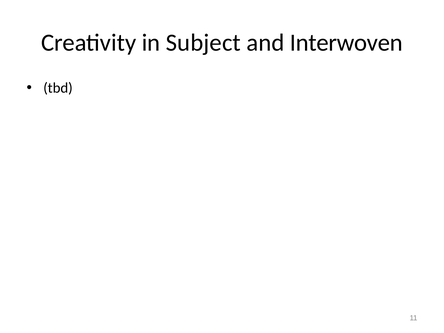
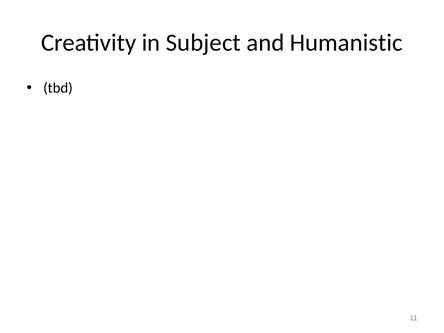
Interwoven: Interwoven -> Humanistic
